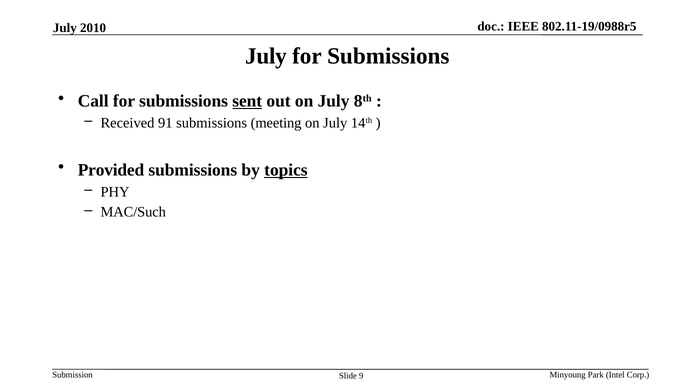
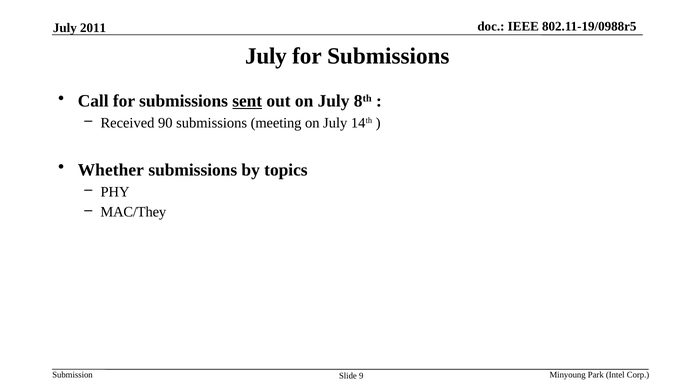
2010: 2010 -> 2011
91: 91 -> 90
Provided: Provided -> Whether
topics underline: present -> none
MAC/Such: MAC/Such -> MAC/They
